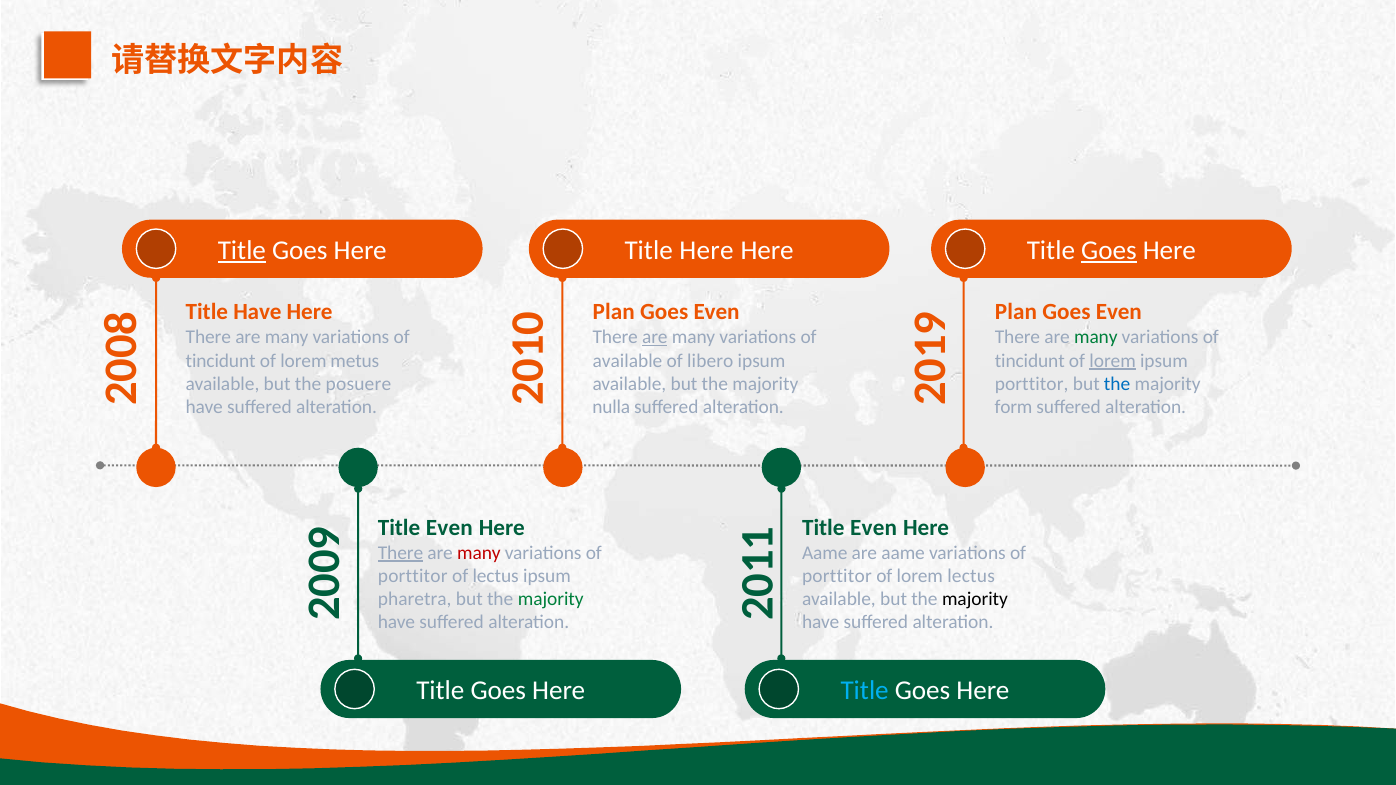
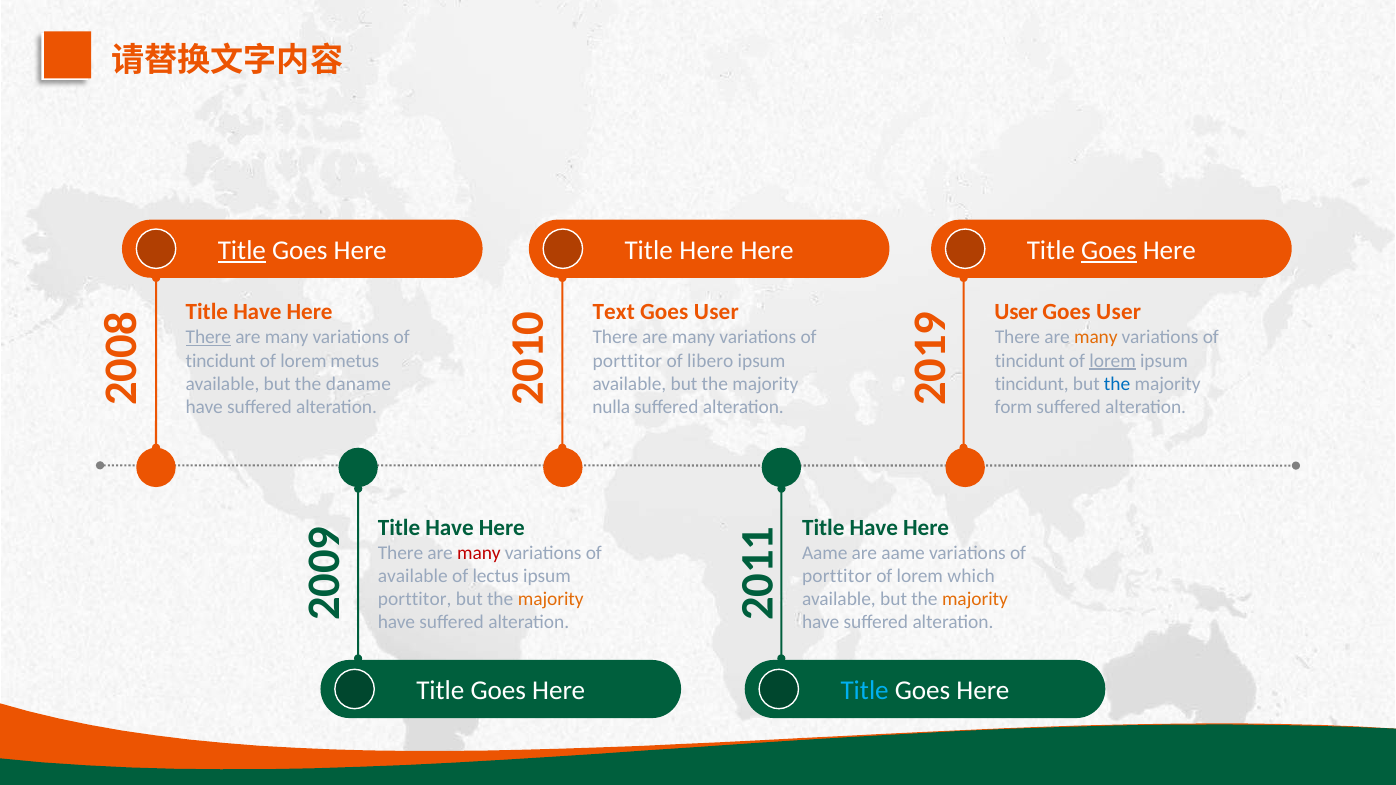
Plan at (614, 312): Plan -> Text
Even at (717, 312): Even -> User
Plan at (1016, 312): Plan -> User
Even at (1119, 312): Even -> User
There at (208, 337) underline: none -> present
are at (655, 337) underline: present -> none
many at (1096, 337) colour: green -> orange
available at (627, 361): available -> porttitor
posuere: posuere -> daname
porttitor at (1032, 384): porttitor -> tincidunt
Even at (449, 528): Even -> Have
Even at (874, 528): Even -> Have
There at (401, 553) underline: present -> none
porttitor at (413, 576): porttitor -> available
lorem lectus: lectus -> which
pharetra at (415, 599): pharetra -> porttitor
majority at (551, 599) colour: green -> orange
majority at (975, 599) colour: black -> orange
